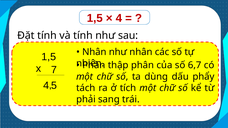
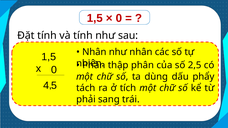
4 at (119, 18): 4 -> 0
6,7: 6,7 -> 2,5
x 7: 7 -> 0
